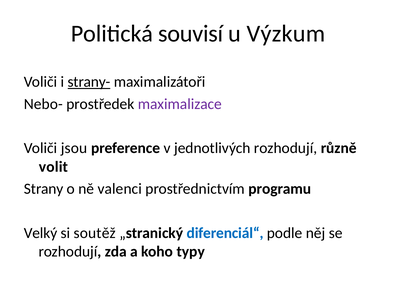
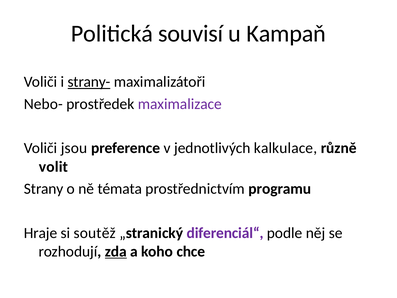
Výzkum: Výzkum -> Kampaň
jednotlivých rozhodují: rozhodují -> kalkulace
valenci: valenci -> témata
Velký: Velký -> Hraje
diferenciál“ colour: blue -> purple
zda underline: none -> present
typy: typy -> chce
